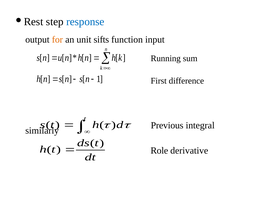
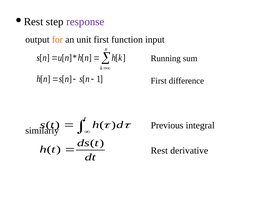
response colour: blue -> purple
unit sifts: sifts -> first
Role at (159, 150): Role -> Rest
